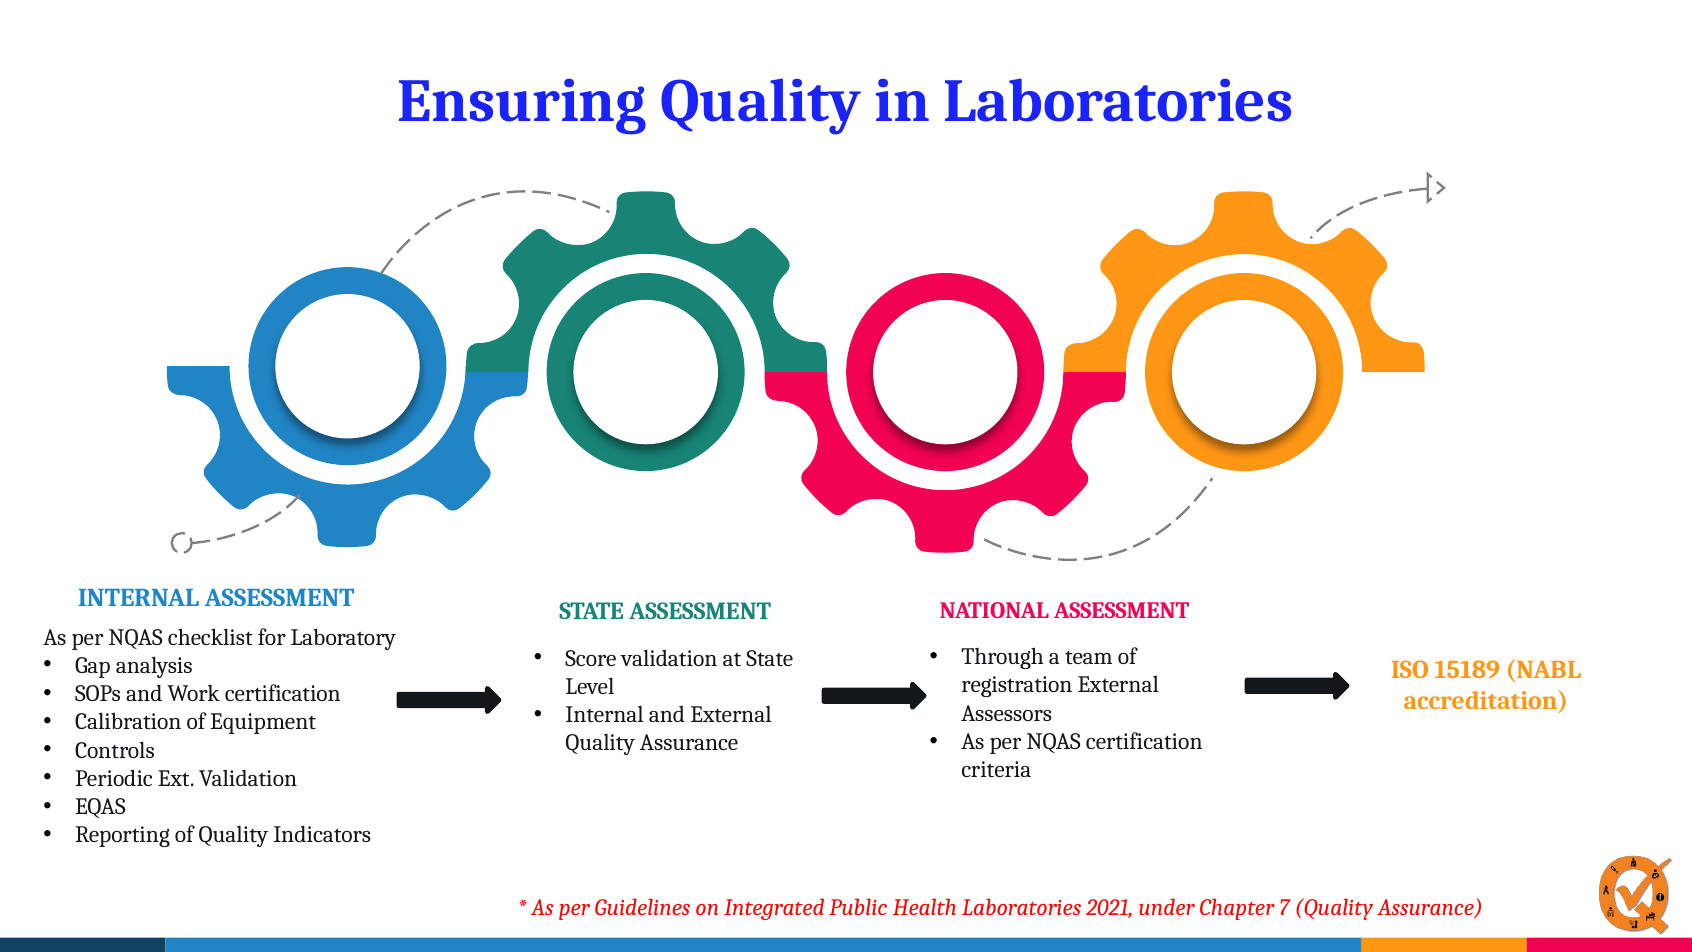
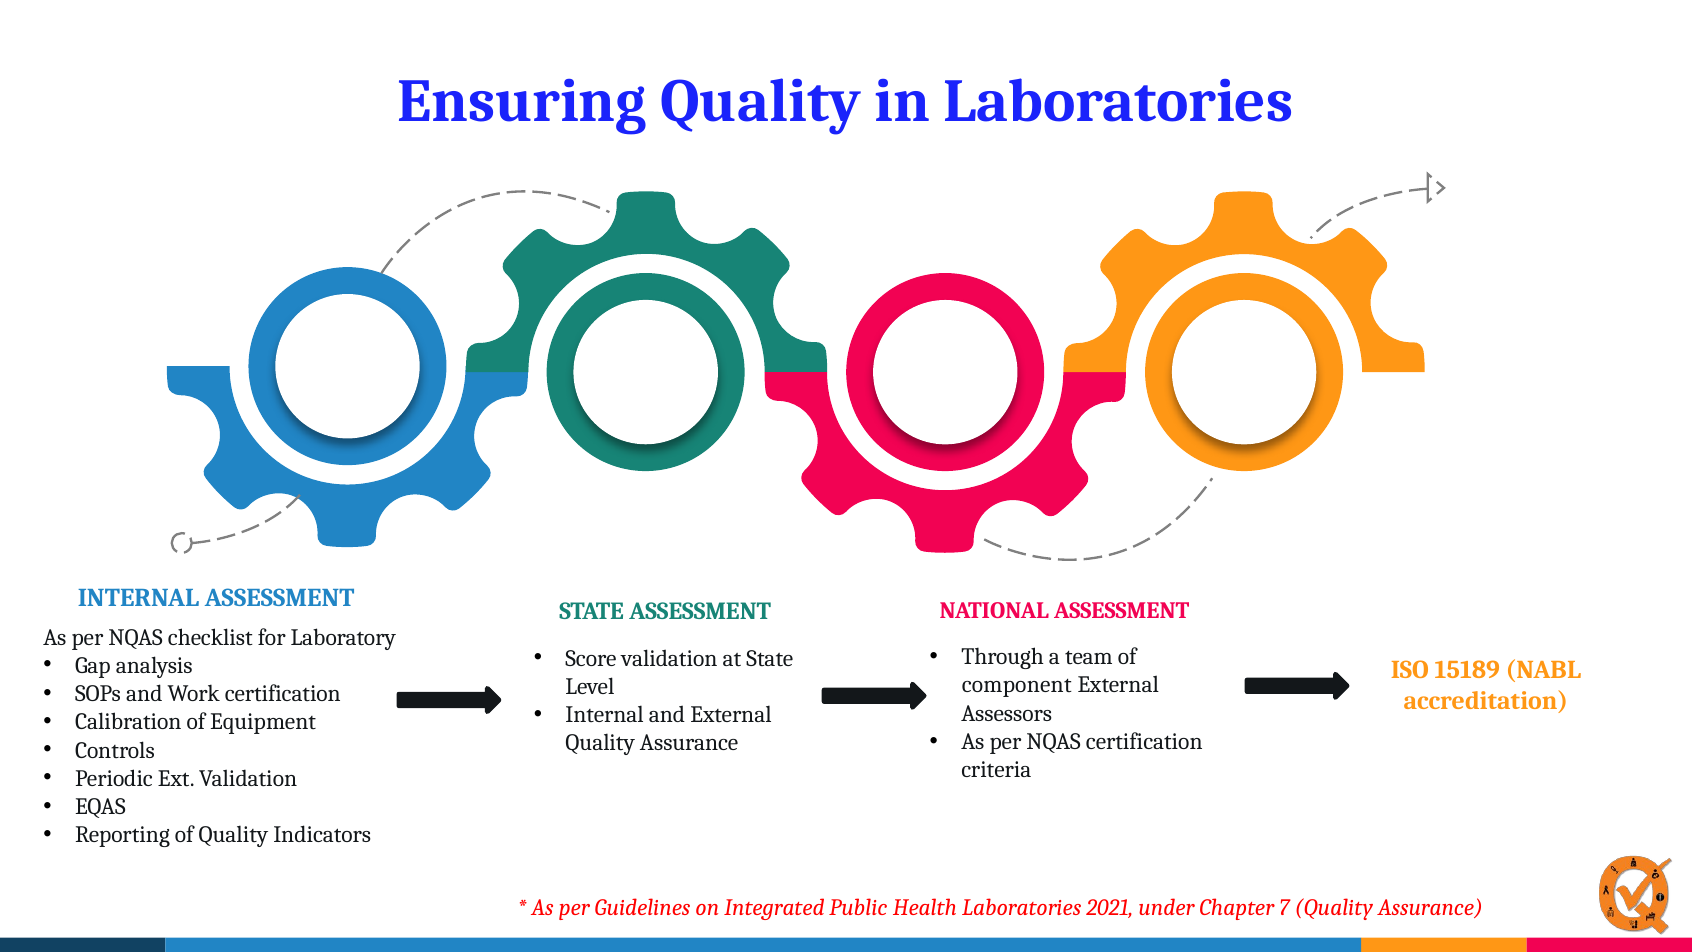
registration: registration -> component
